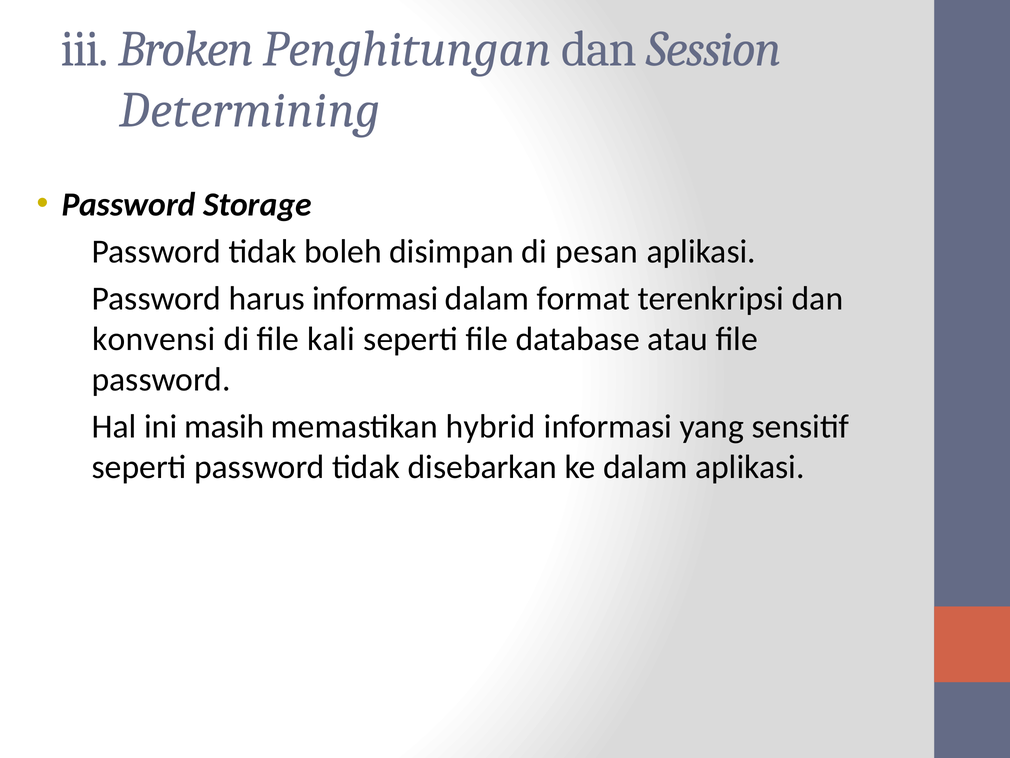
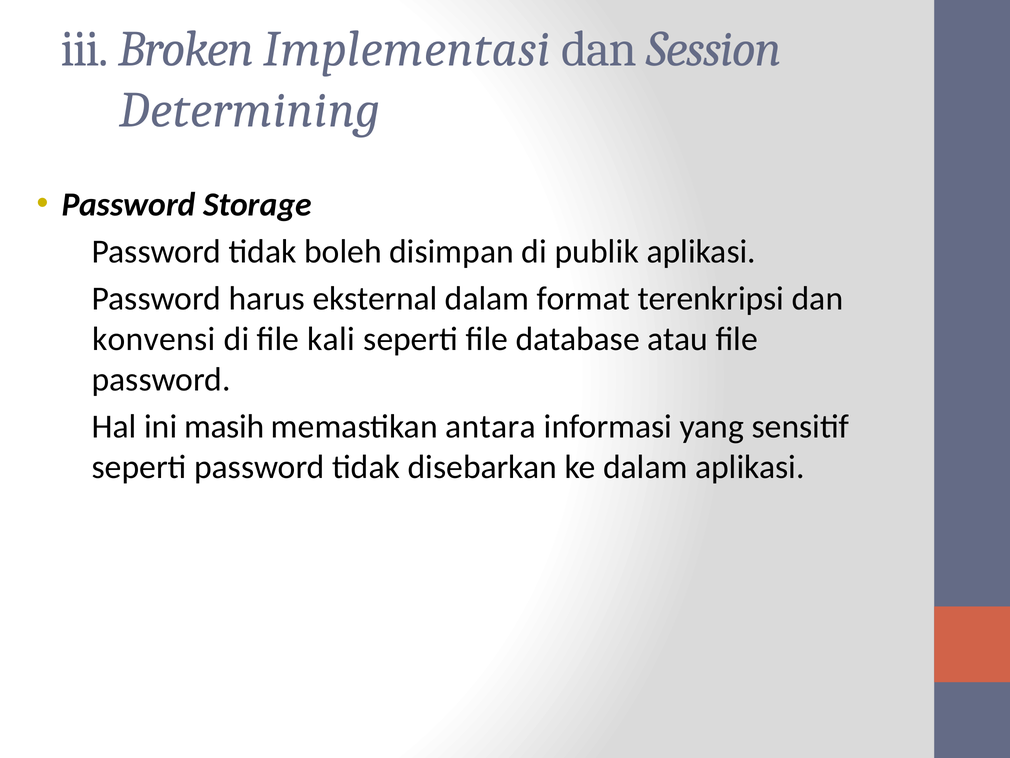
Penghitungan: Penghitungan -> Implementasi
pesan: pesan -> publik
harus informasi: informasi -> eksternal
hybrid: hybrid -> antara
